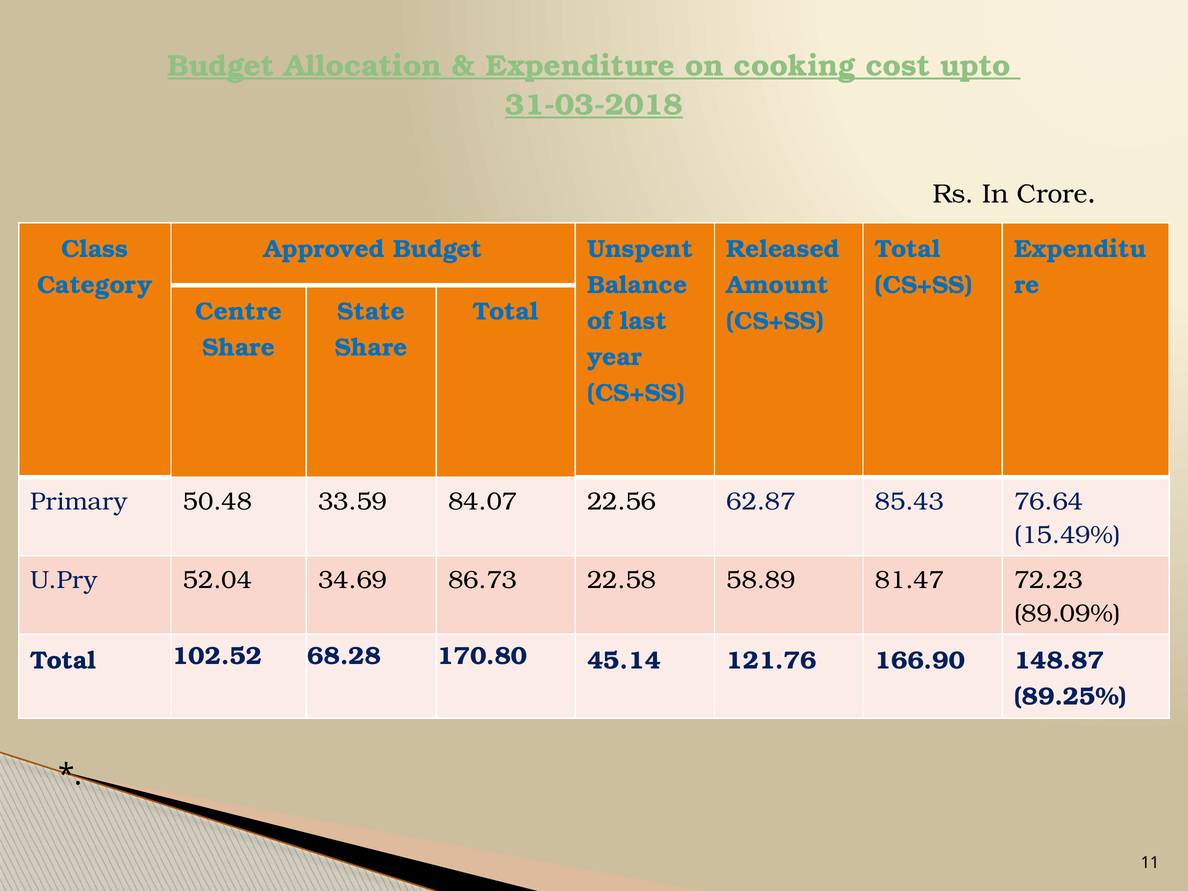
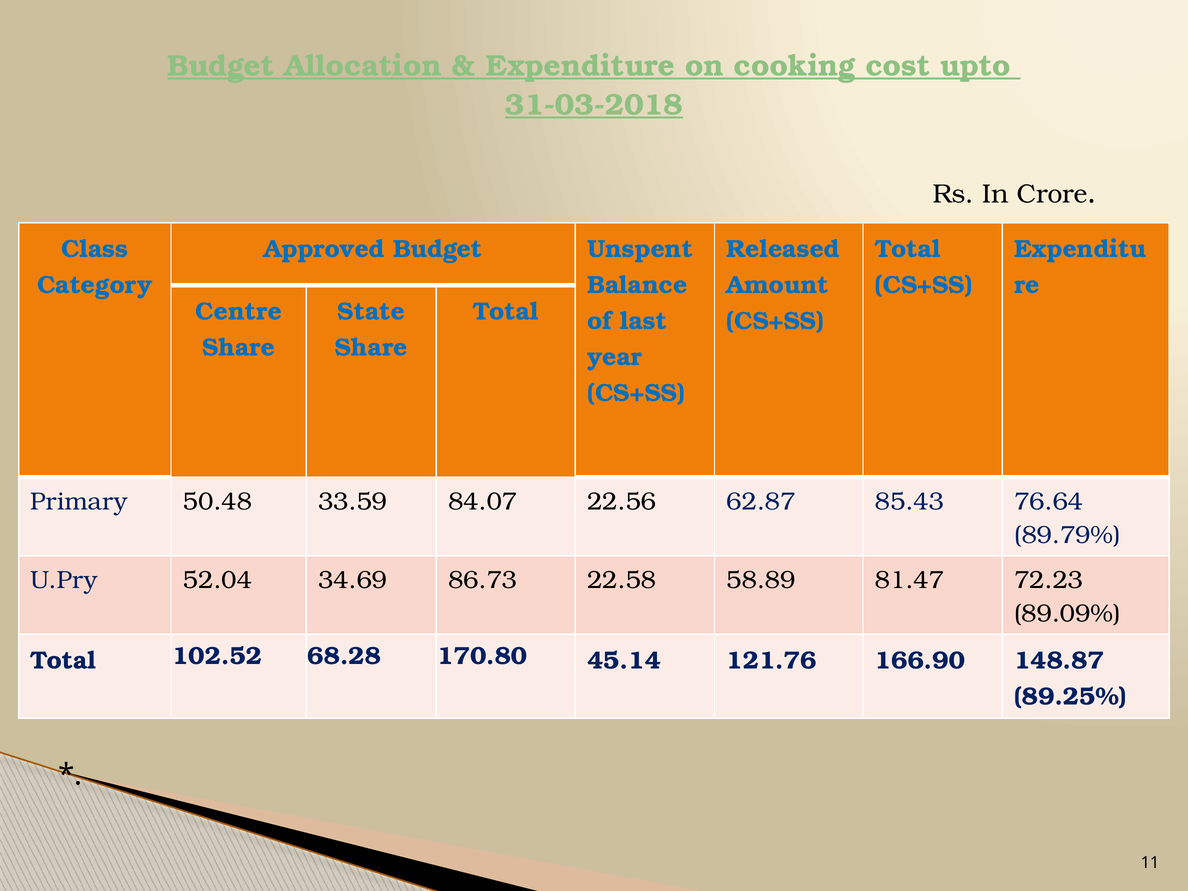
15.49%: 15.49% -> 89.79%
